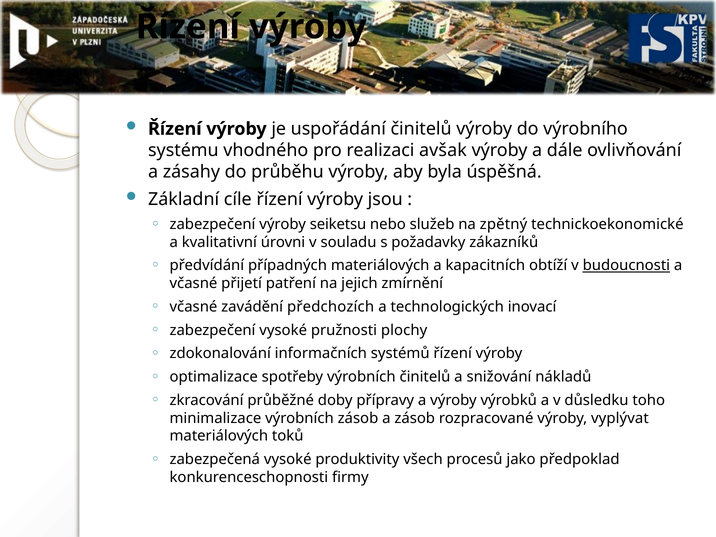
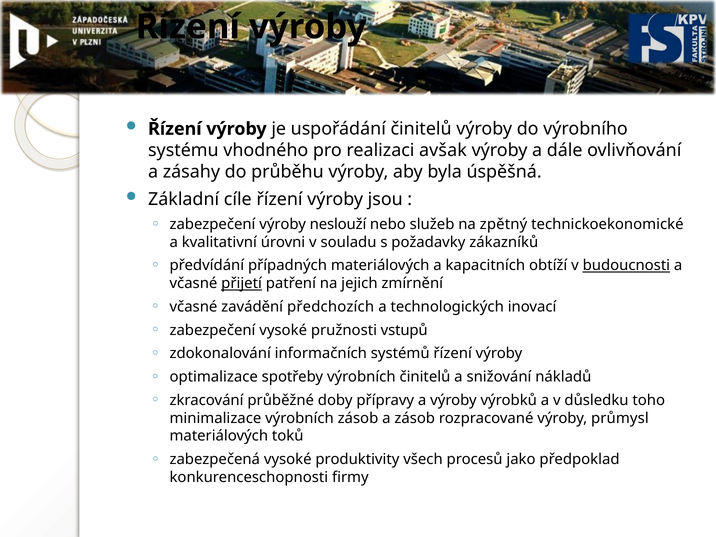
seiketsu: seiketsu -> neslouží
přijetí underline: none -> present
plochy: plochy -> vstupů
vyplývat: vyplývat -> průmysl
